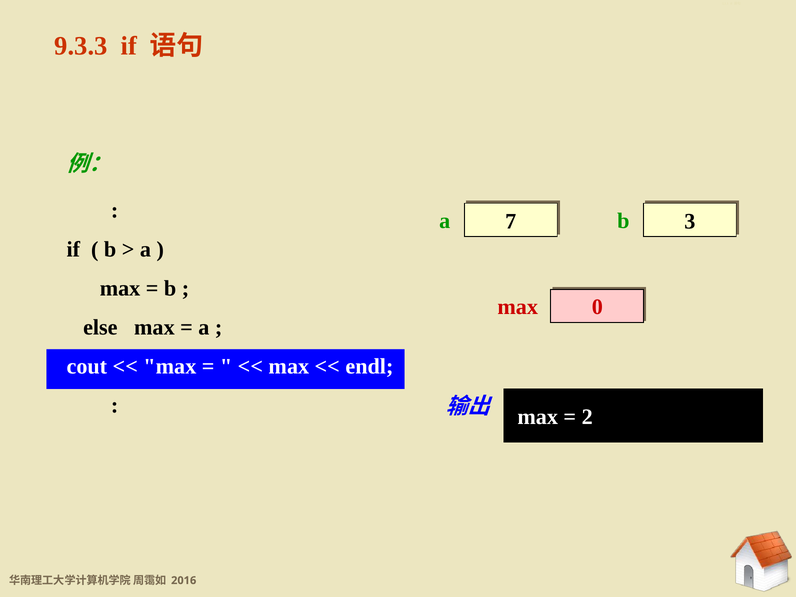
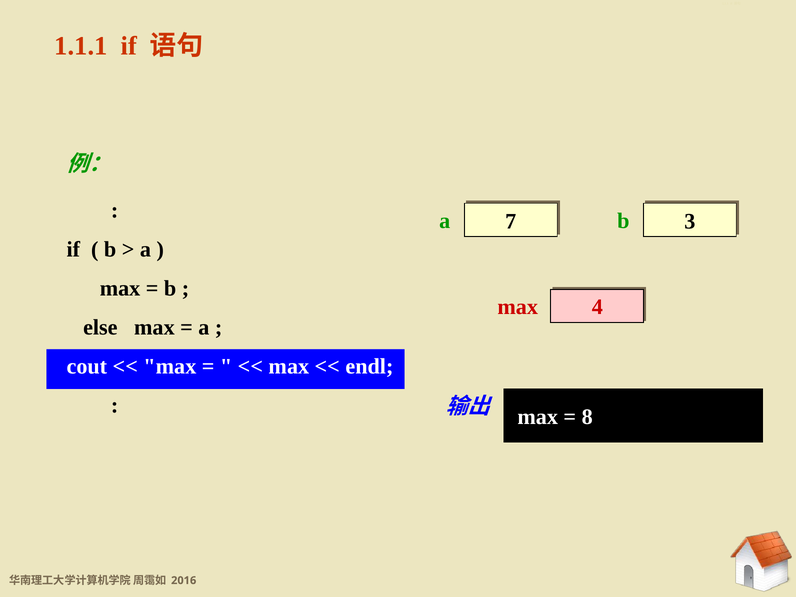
9.3.3: 9.3.3 -> 1.1.1
0: 0 -> 4
2: 2 -> 8
